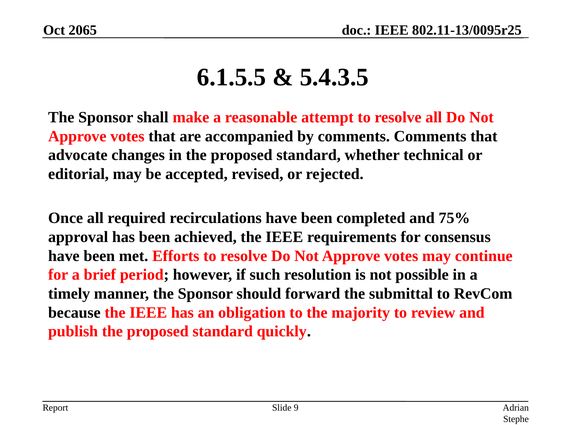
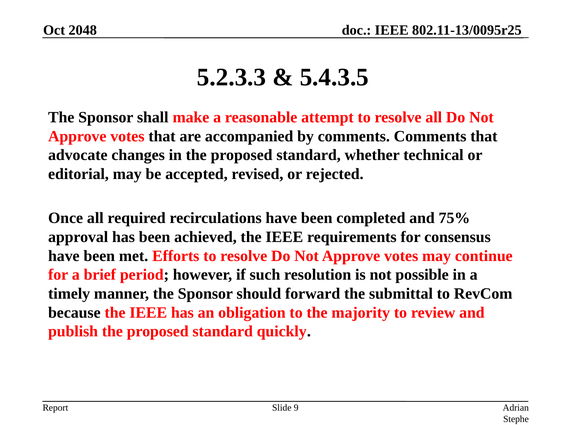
2065: 2065 -> 2048
6.1.5.5: 6.1.5.5 -> 5.2.3.3
